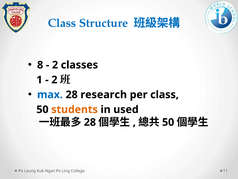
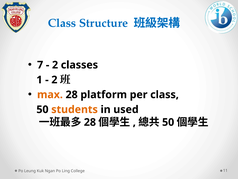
8: 8 -> 7
max colour: blue -> orange
research: research -> platform
